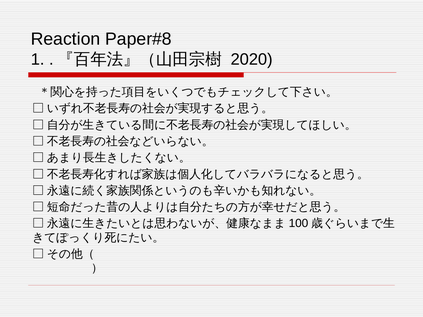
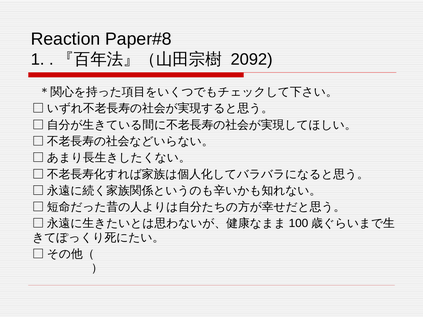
2020: 2020 -> 2092
